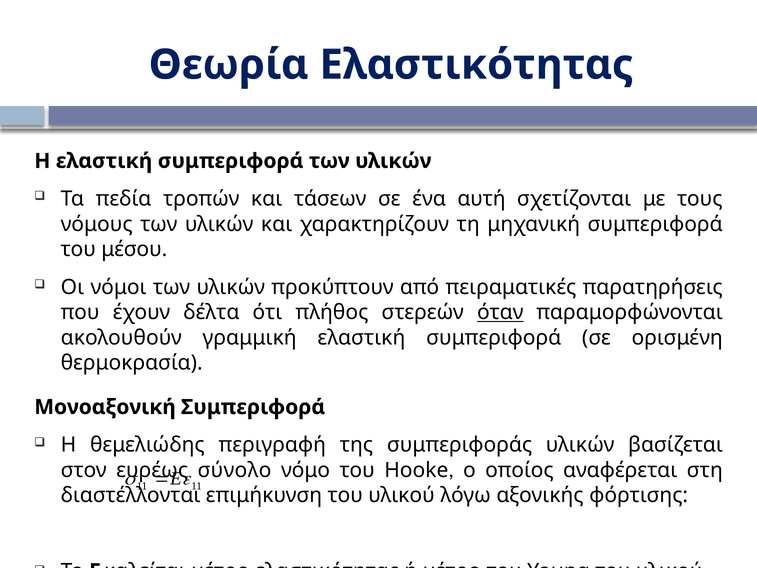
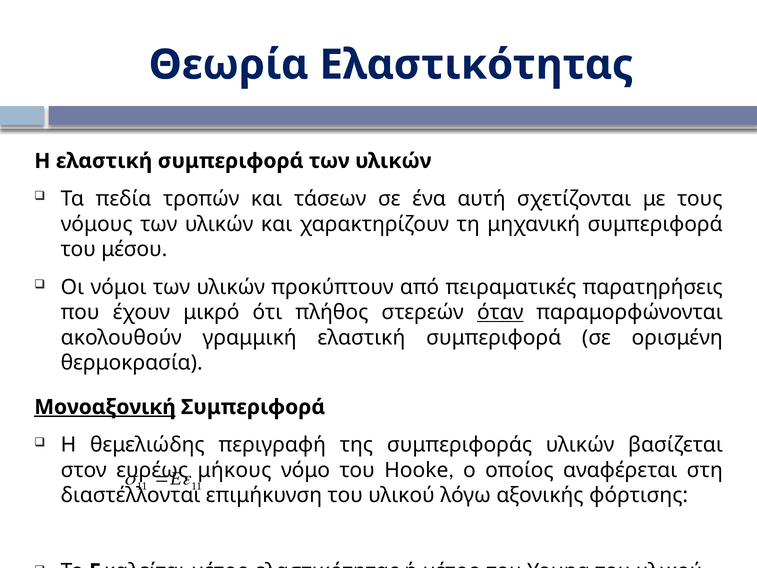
δέλτα: δέλτα -> μικρό
Μονοαξονική underline: none -> present
σύνολο: σύνολο -> μήκους
